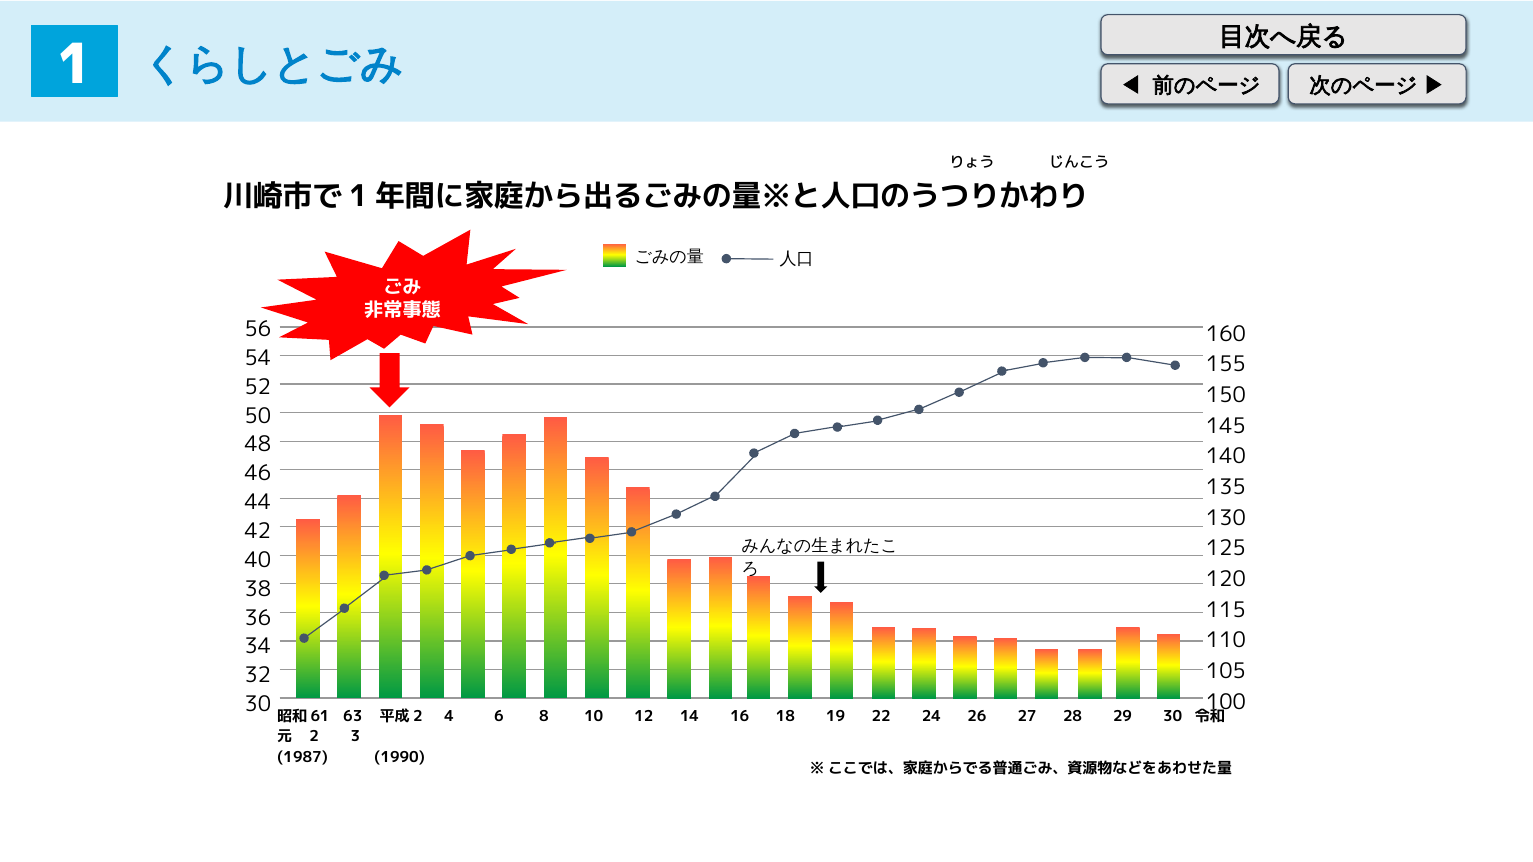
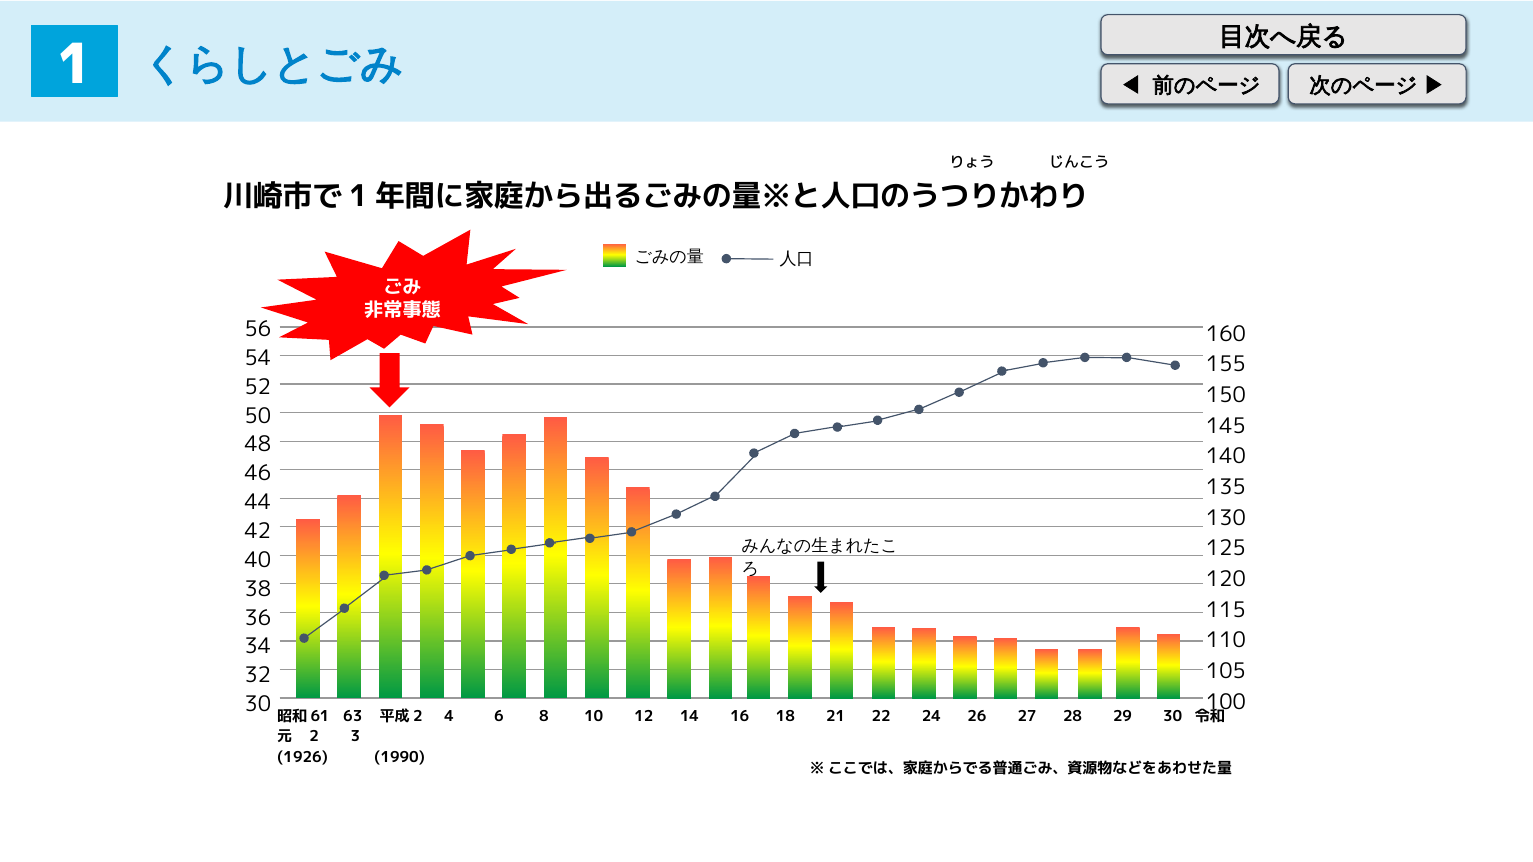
19: 19 -> 21
1987: 1987 -> 1926
